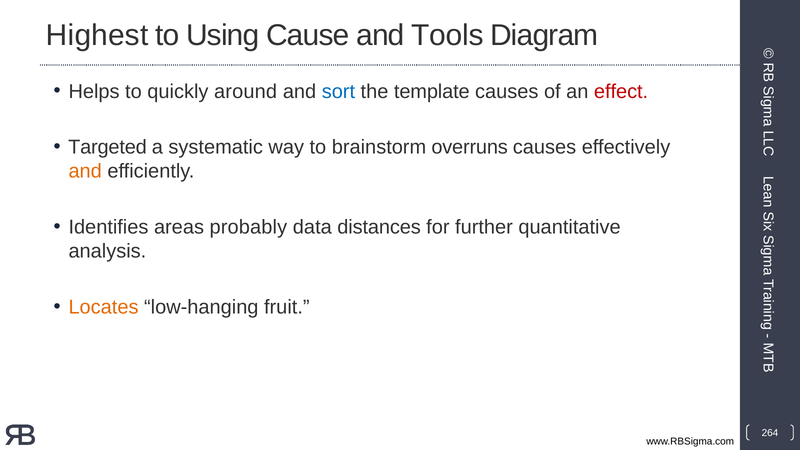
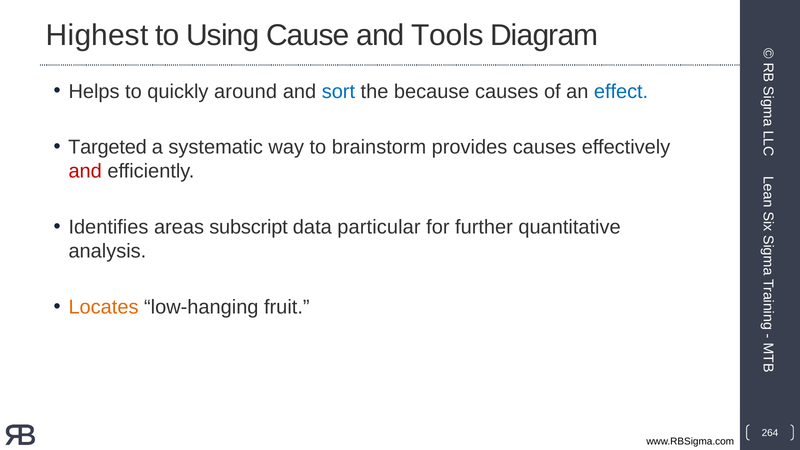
template: template -> because
effect colour: red -> blue
overruns: overruns -> provides
and at (85, 171) colour: orange -> red
probably: probably -> subscript
distances: distances -> particular
